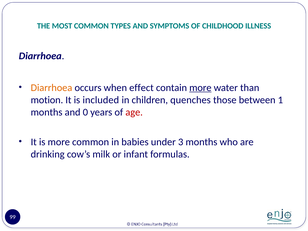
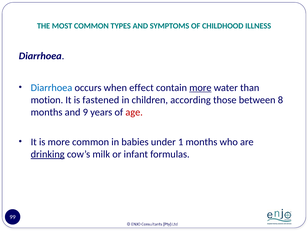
Diarrhoea at (51, 88) colour: orange -> blue
included: included -> fastened
quenches: quenches -> according
1: 1 -> 8
0: 0 -> 9
3: 3 -> 1
drinking underline: none -> present
